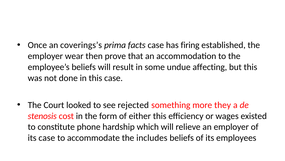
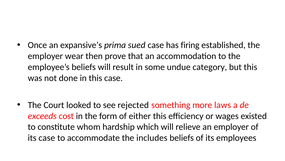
coverings’s: coverings’s -> expansive’s
facts: facts -> sued
affecting: affecting -> category
they: they -> laws
stenosis: stenosis -> exceeds
phone: phone -> whom
